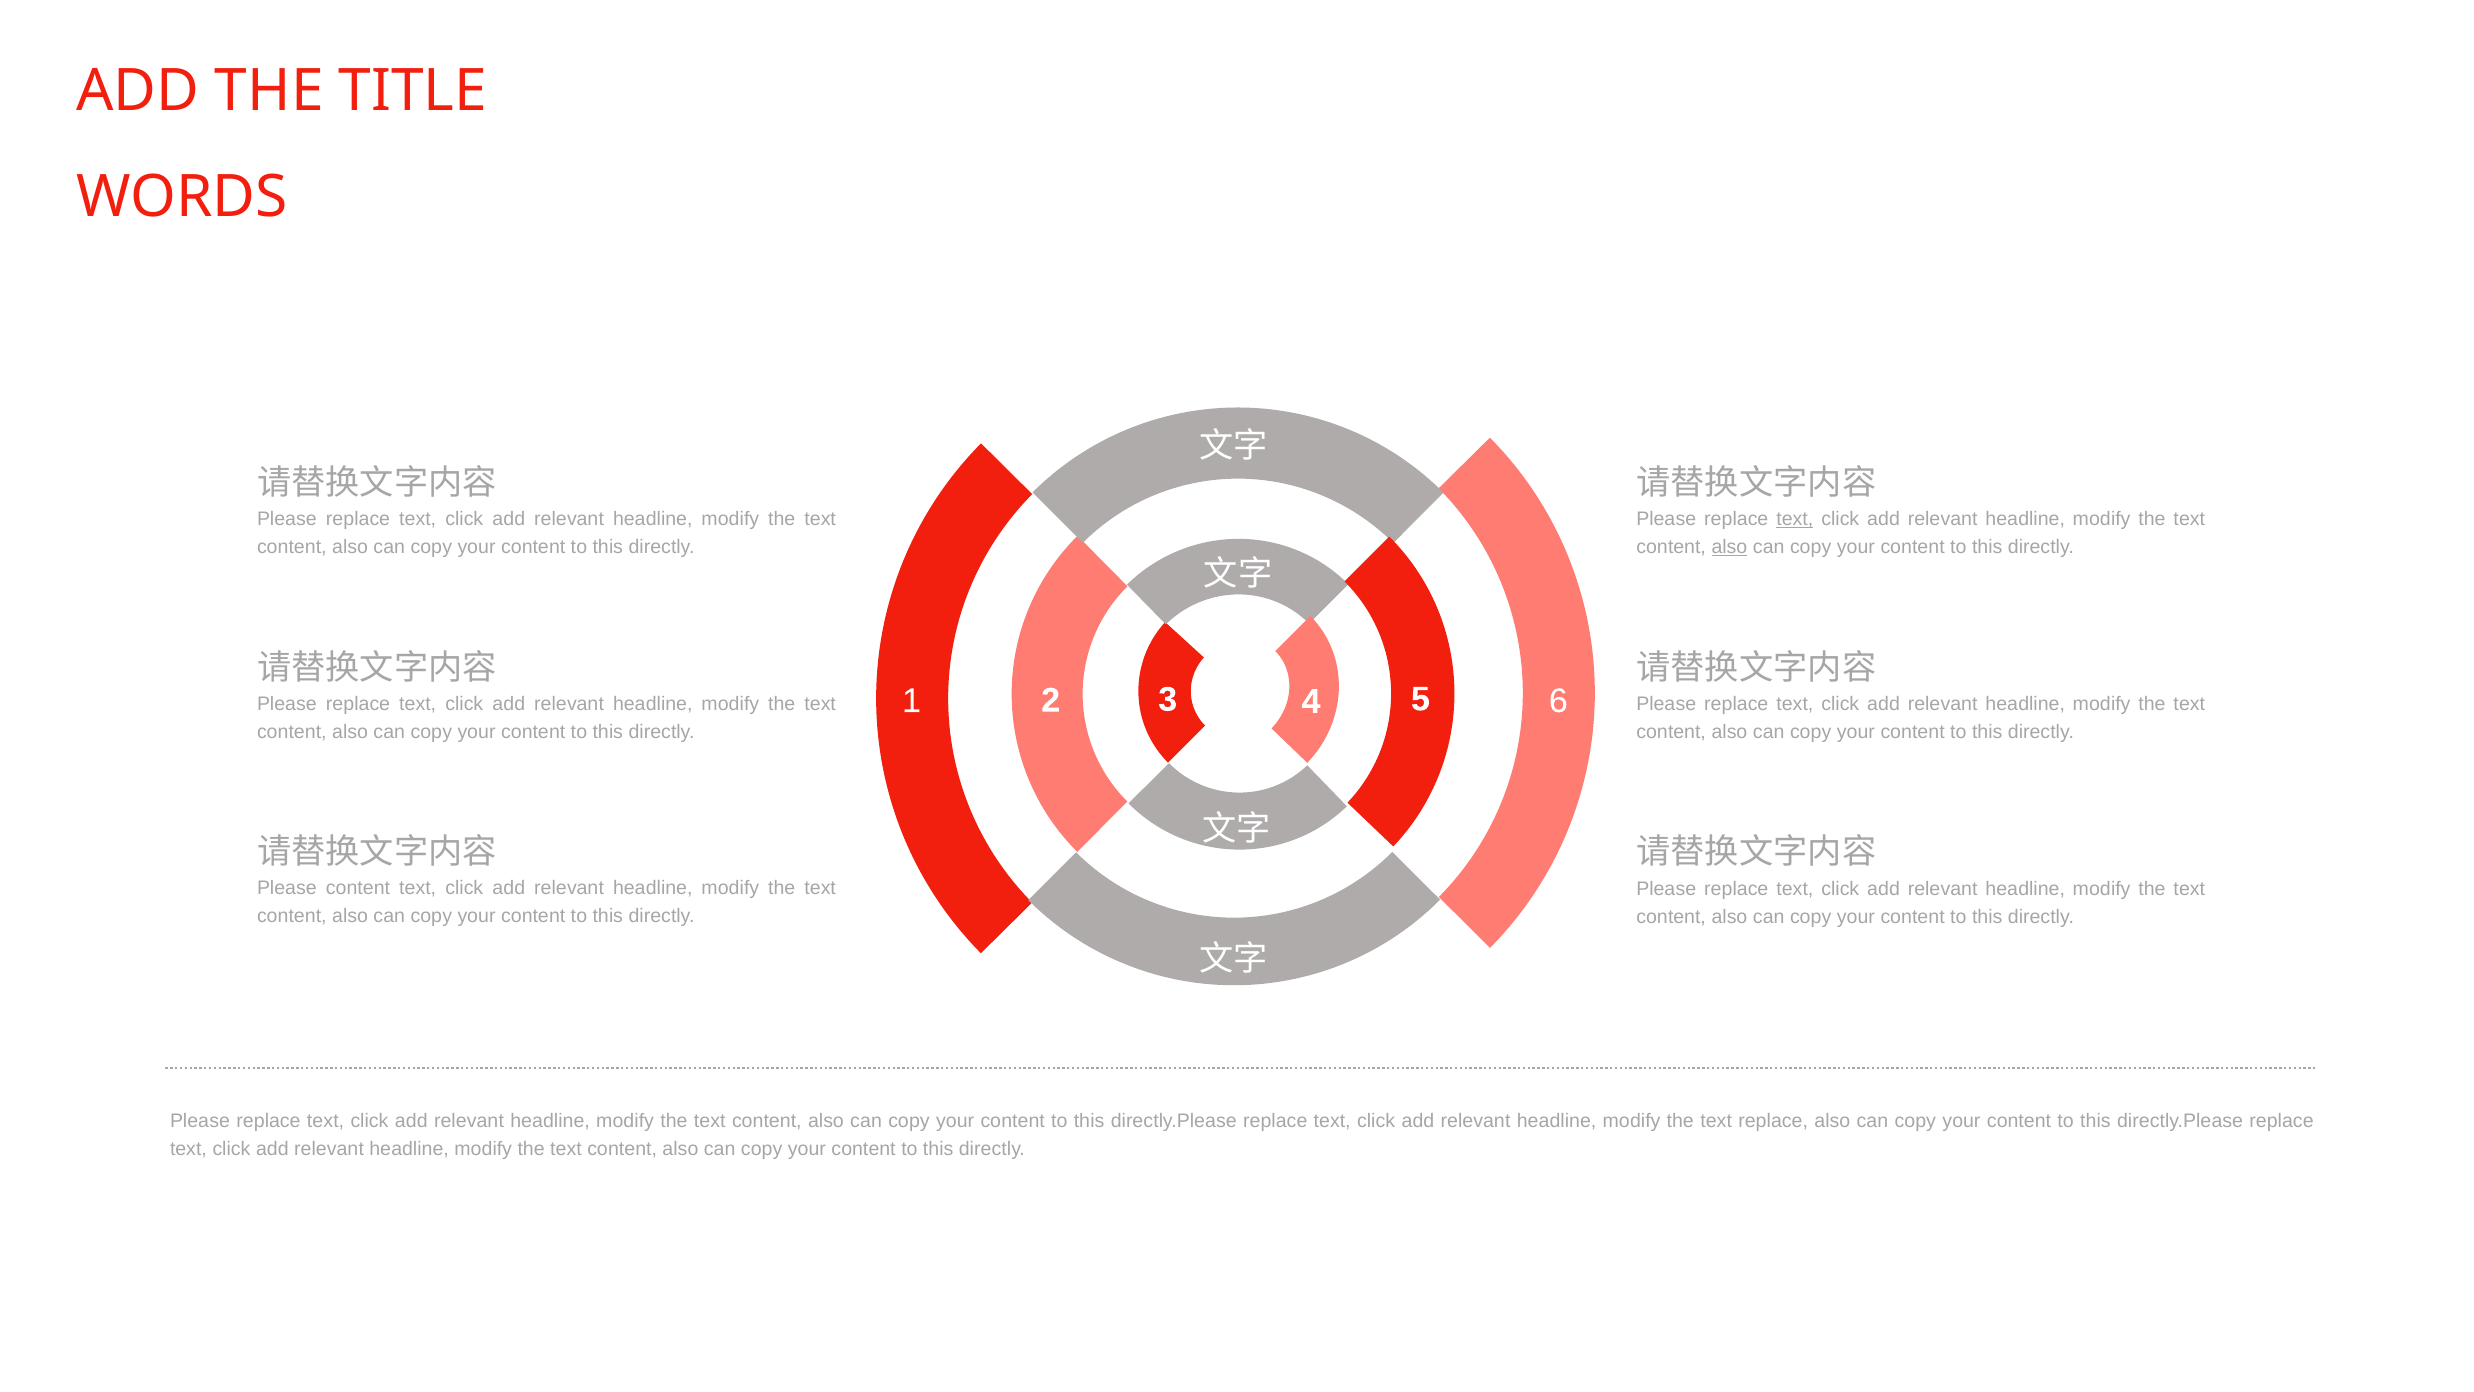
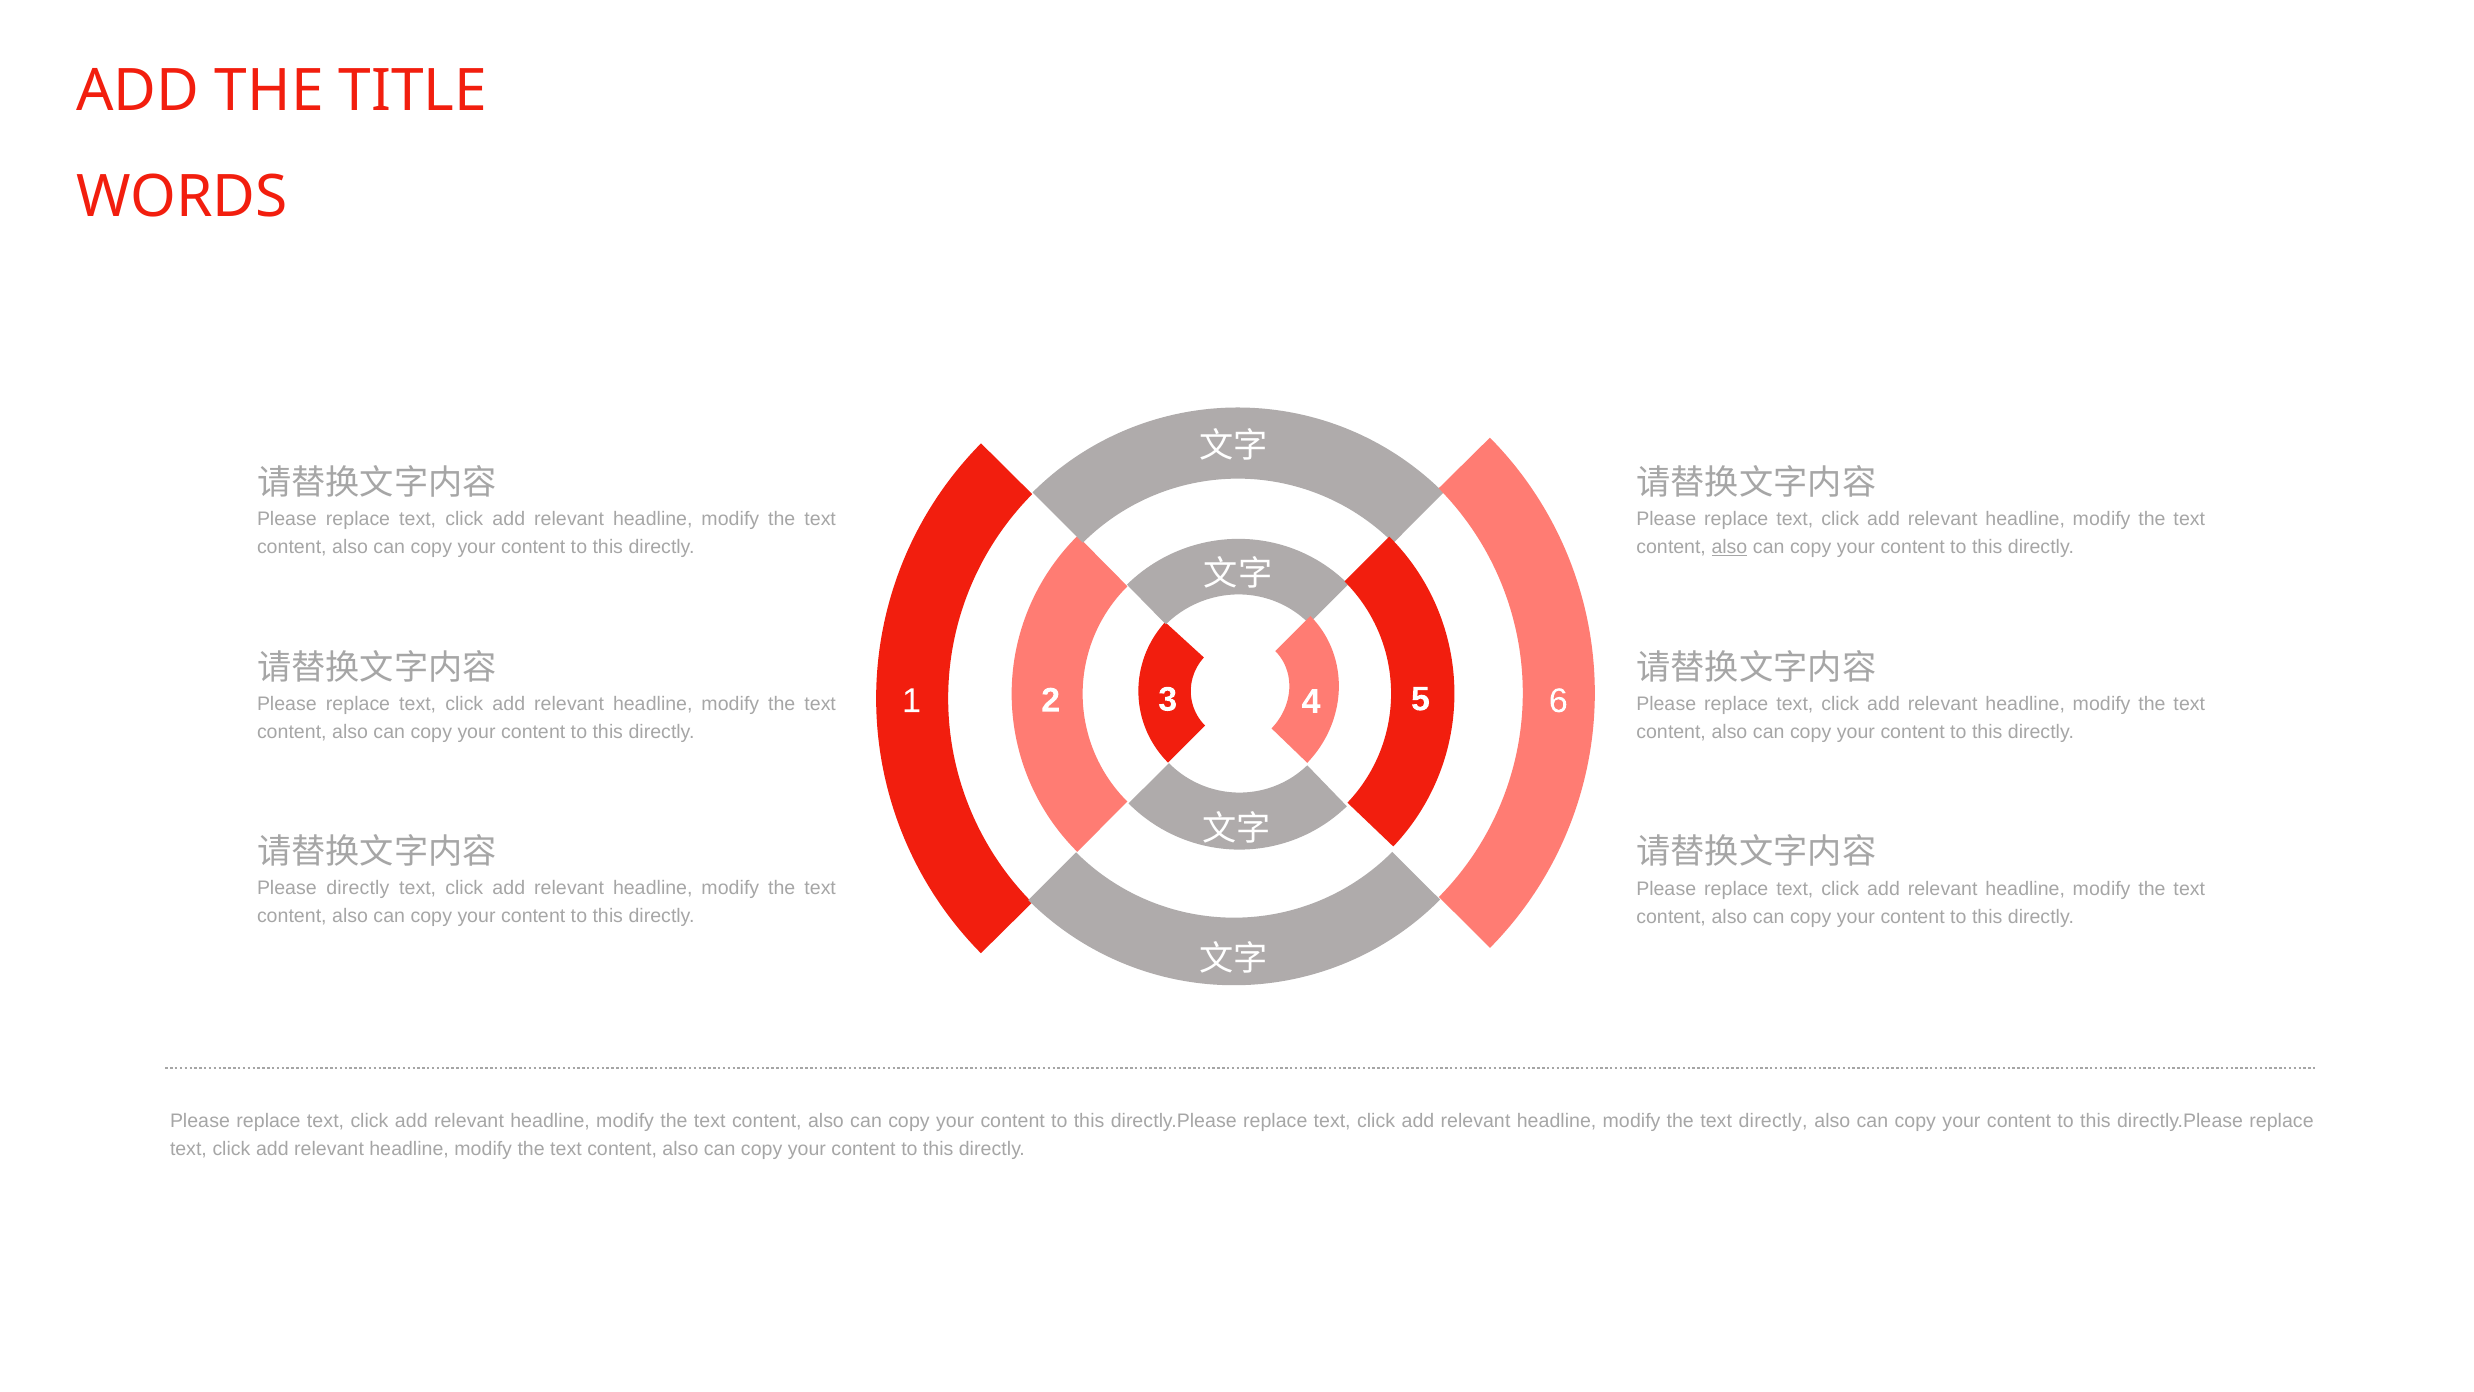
text at (1795, 519) underline: present -> none
Please content: content -> directly
text replace: replace -> directly
